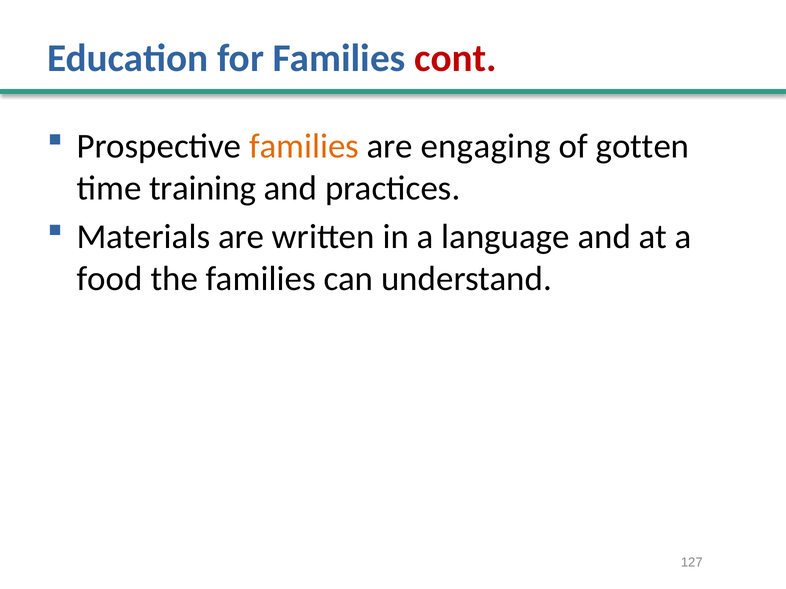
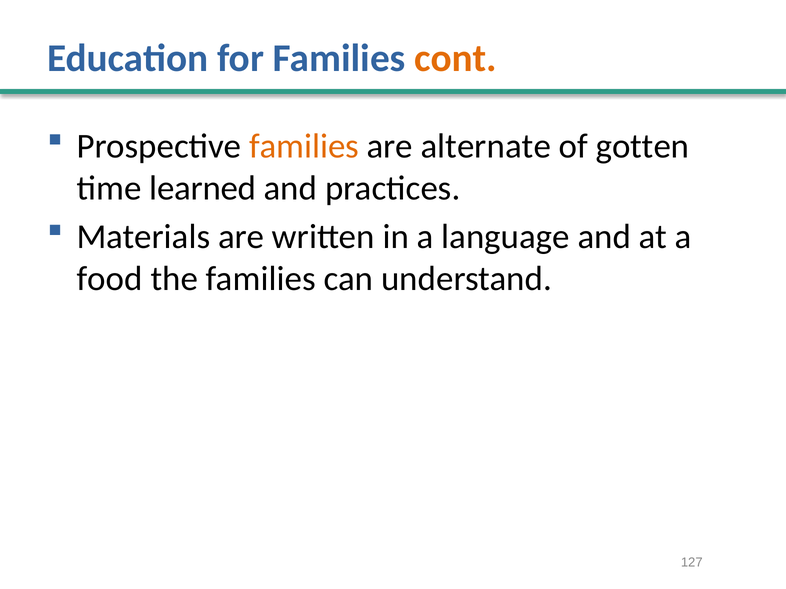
cont colour: red -> orange
engaging: engaging -> alternate
training: training -> learned
